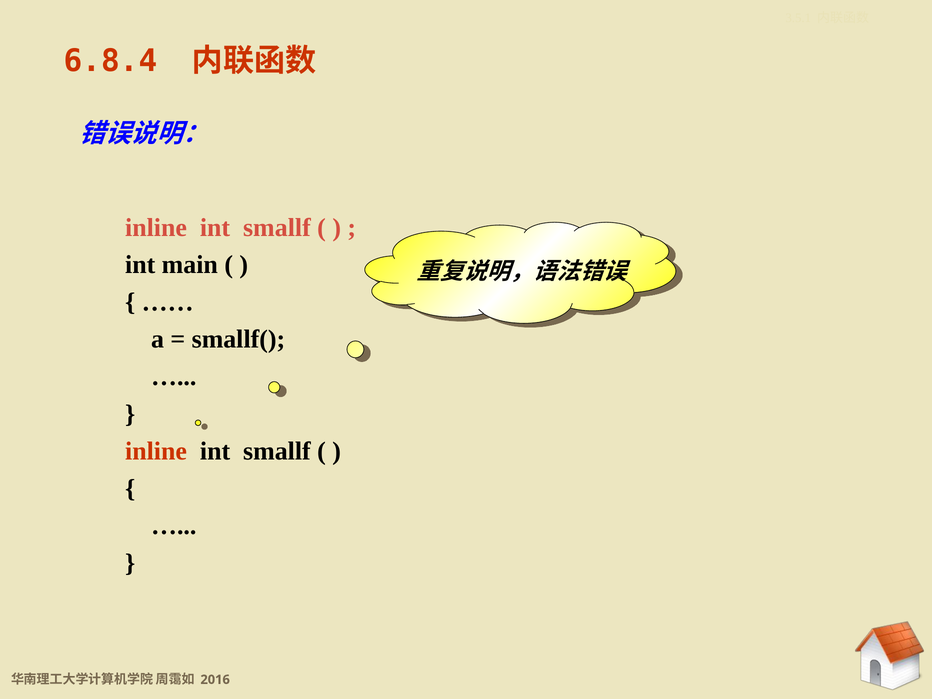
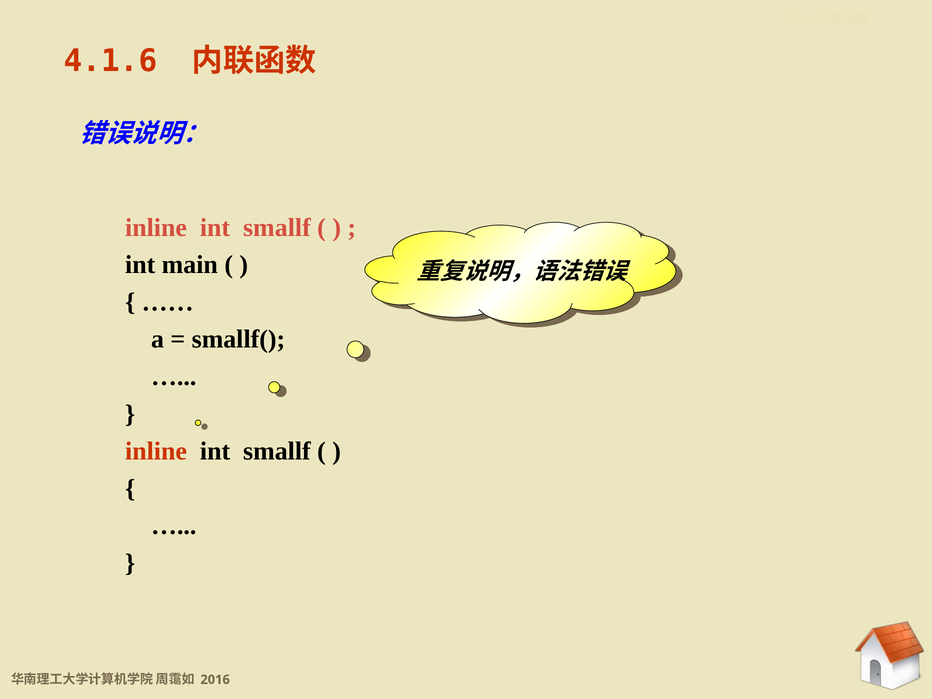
6.8.4: 6.8.4 -> 4.1.6
